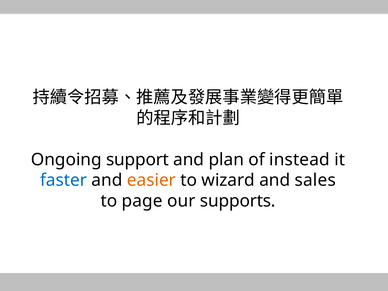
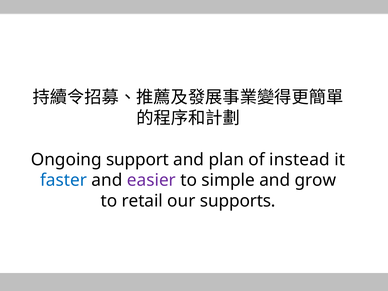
easier colour: orange -> purple
wizard: wizard -> simple
sales: sales -> grow
page: page -> retail
